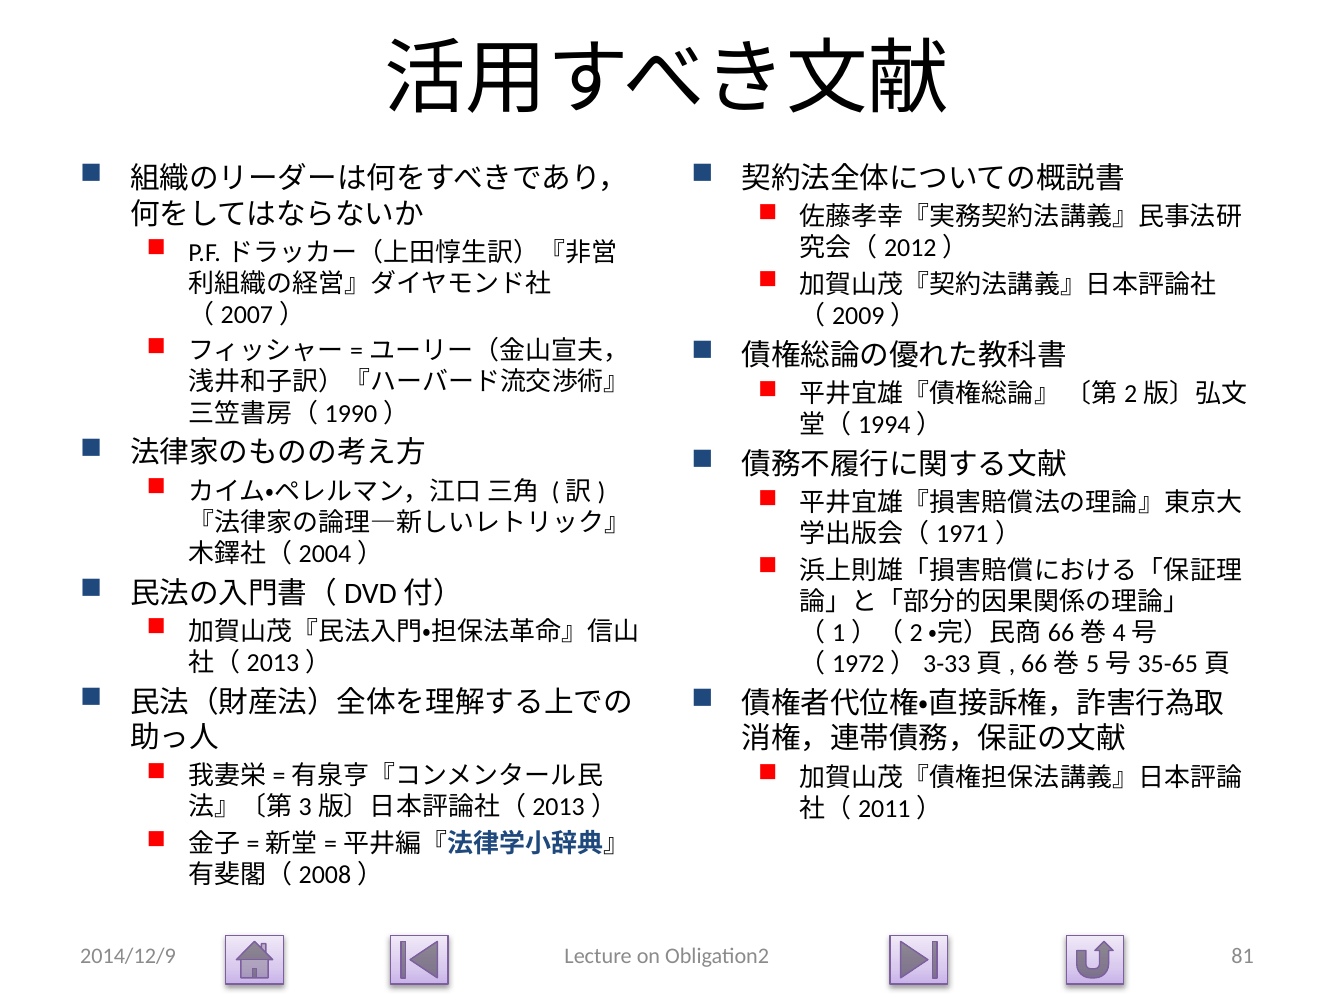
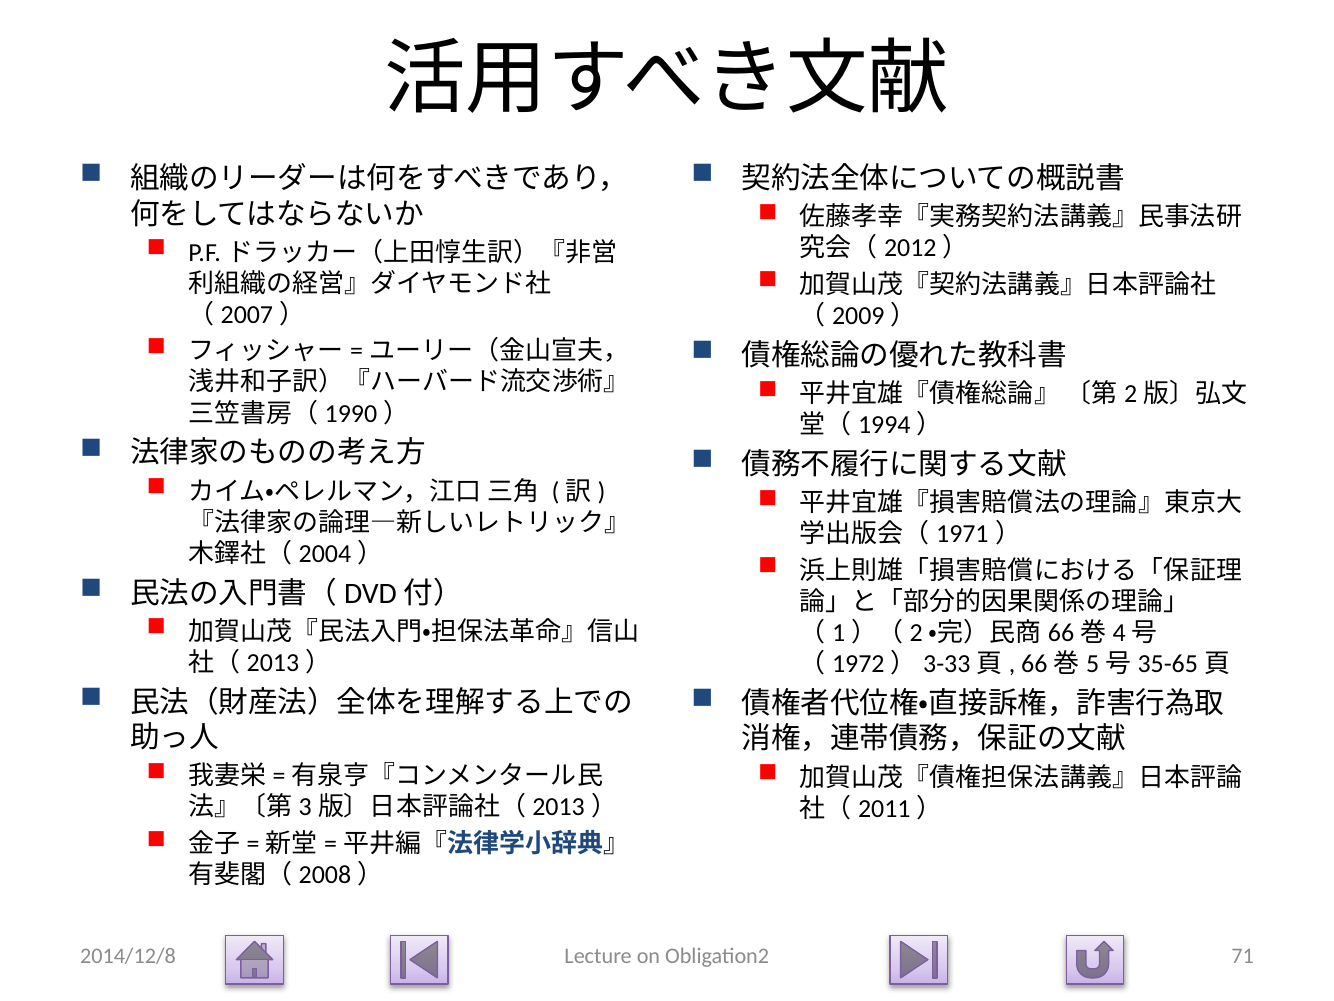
2014/12/9: 2014/12/9 -> 2014/12/8
81: 81 -> 71
